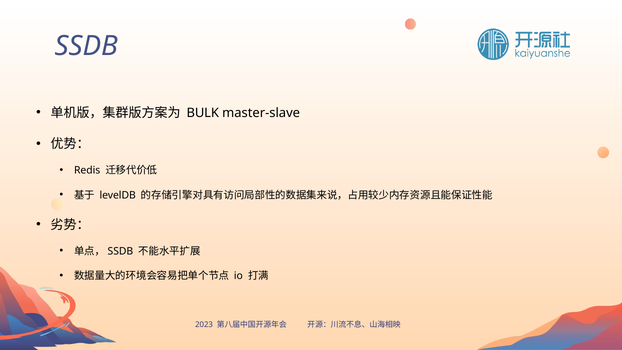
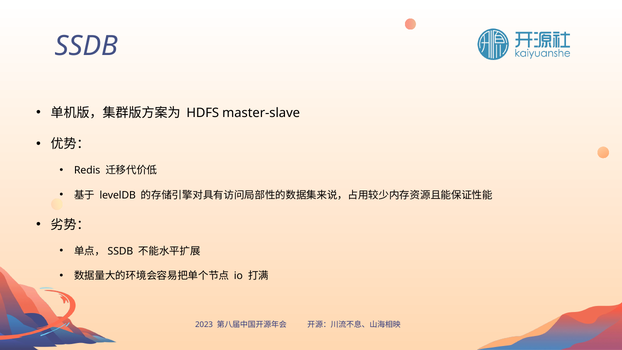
BULK: BULK -> HDFS
